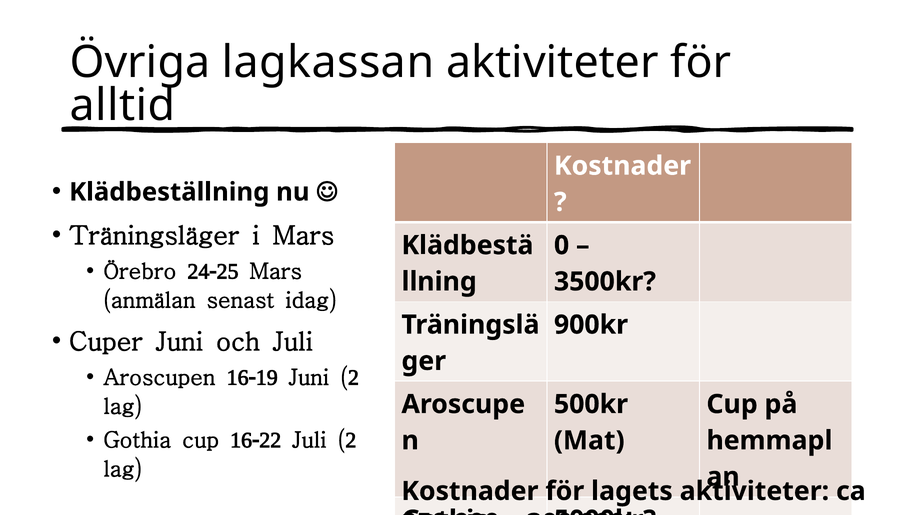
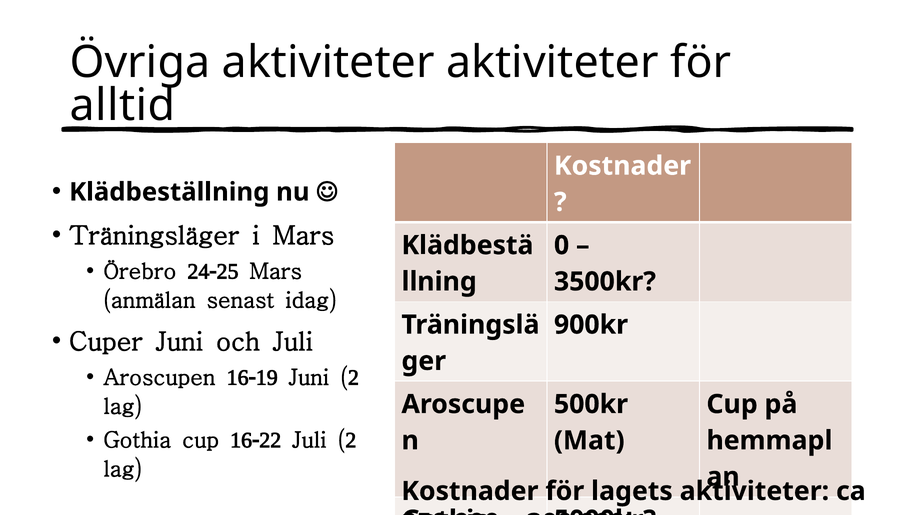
Övriga lagkassan: lagkassan -> aktiviteter
